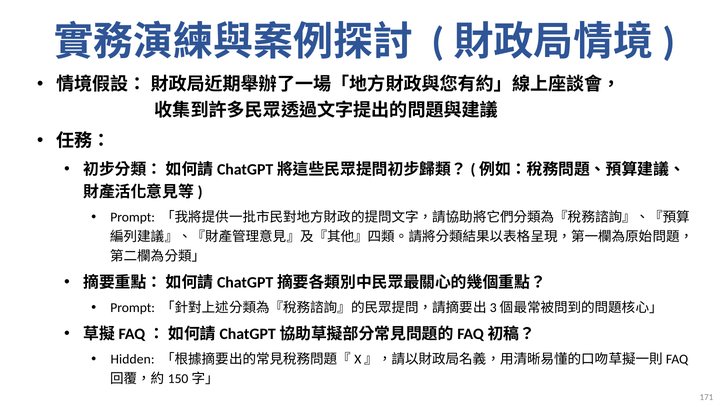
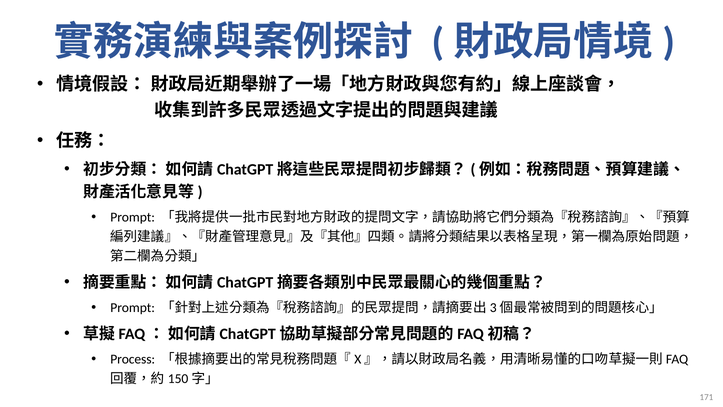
Hidden: Hidden -> Process
